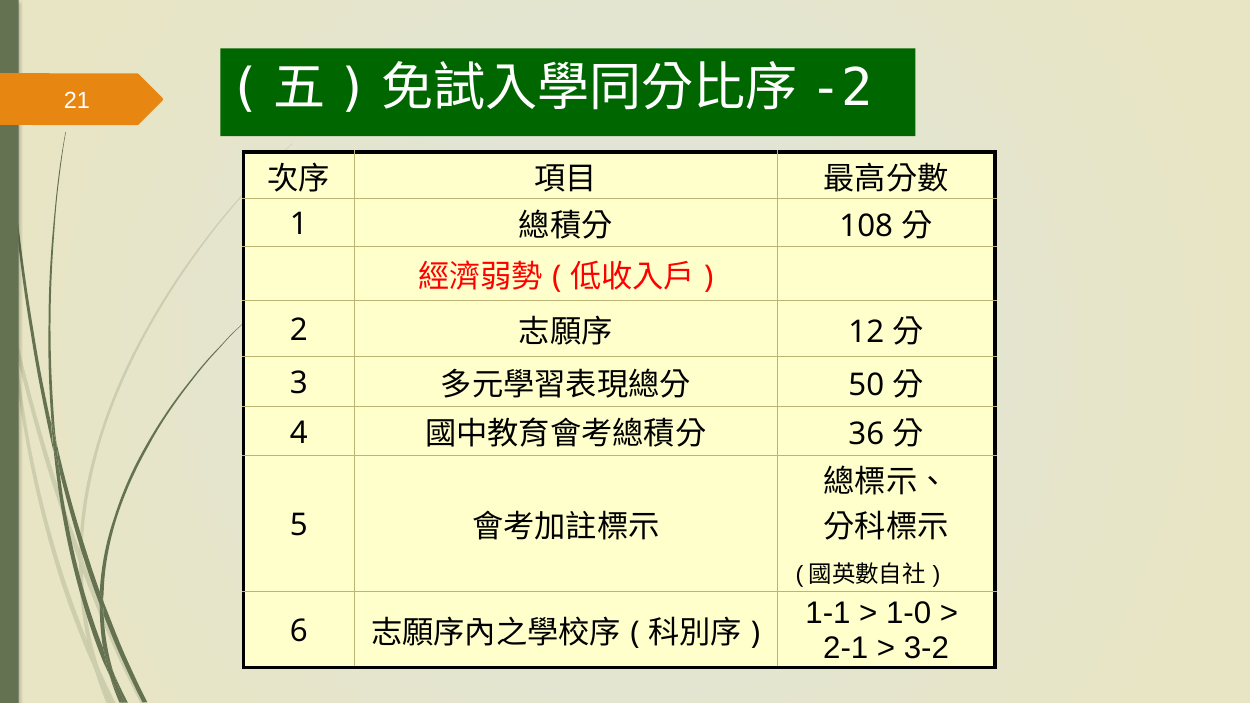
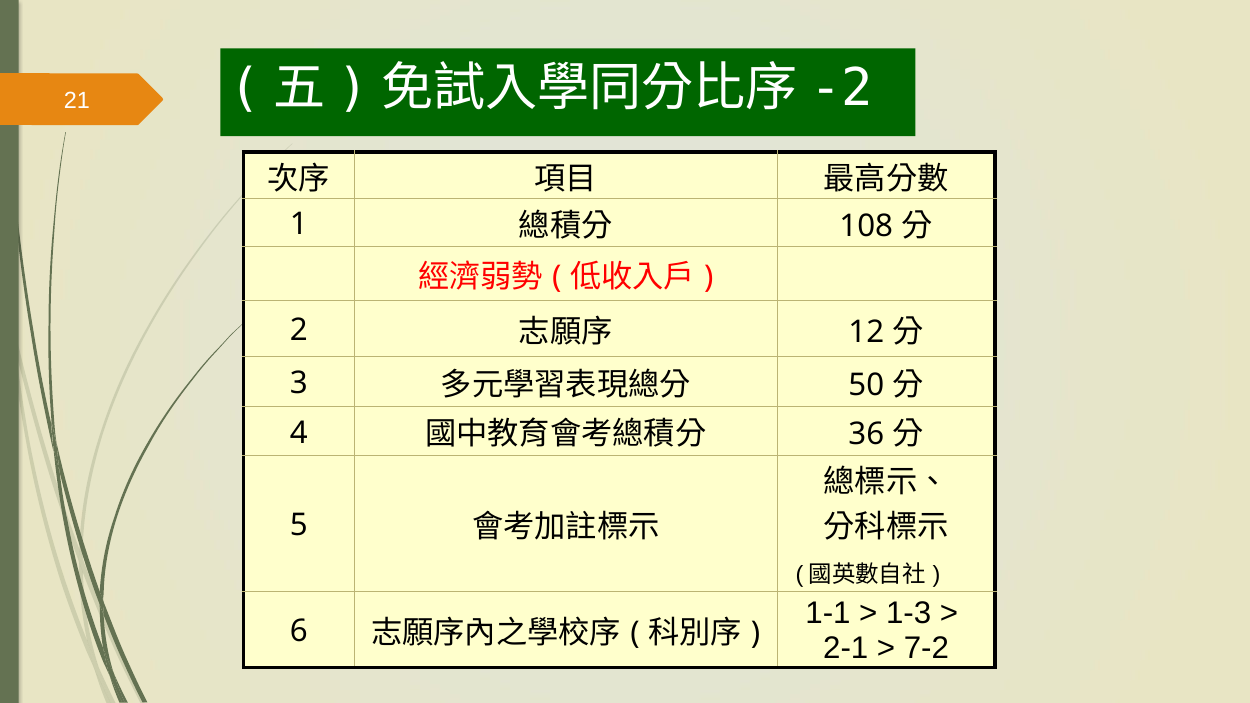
1-0: 1-0 -> 1-3
3-2: 3-2 -> 7-2
